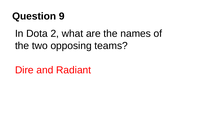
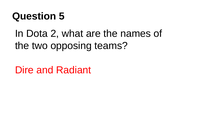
9: 9 -> 5
